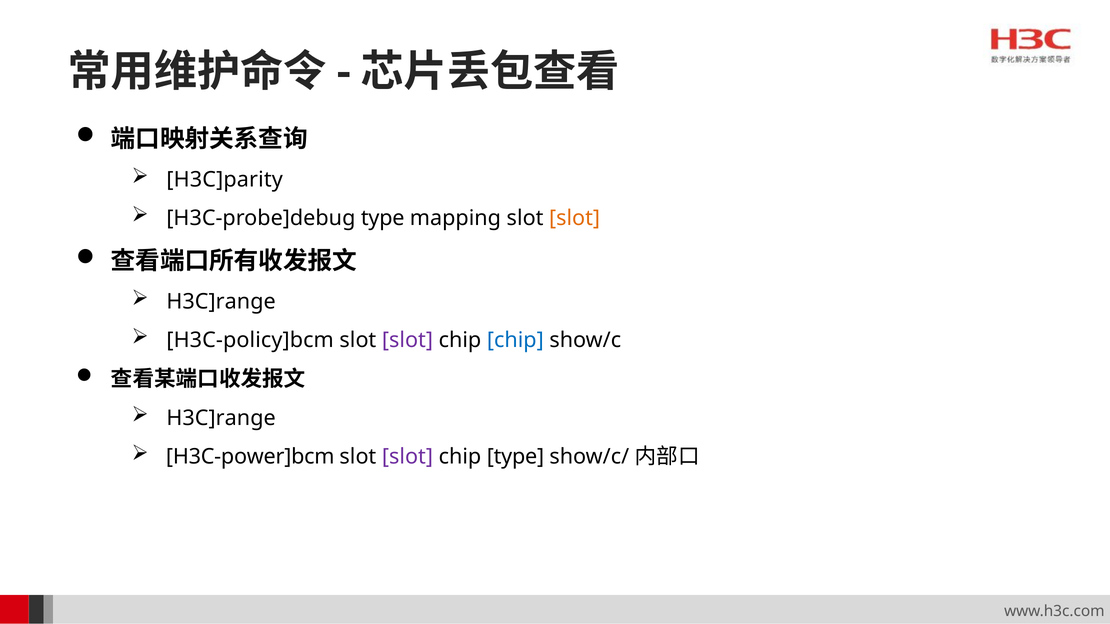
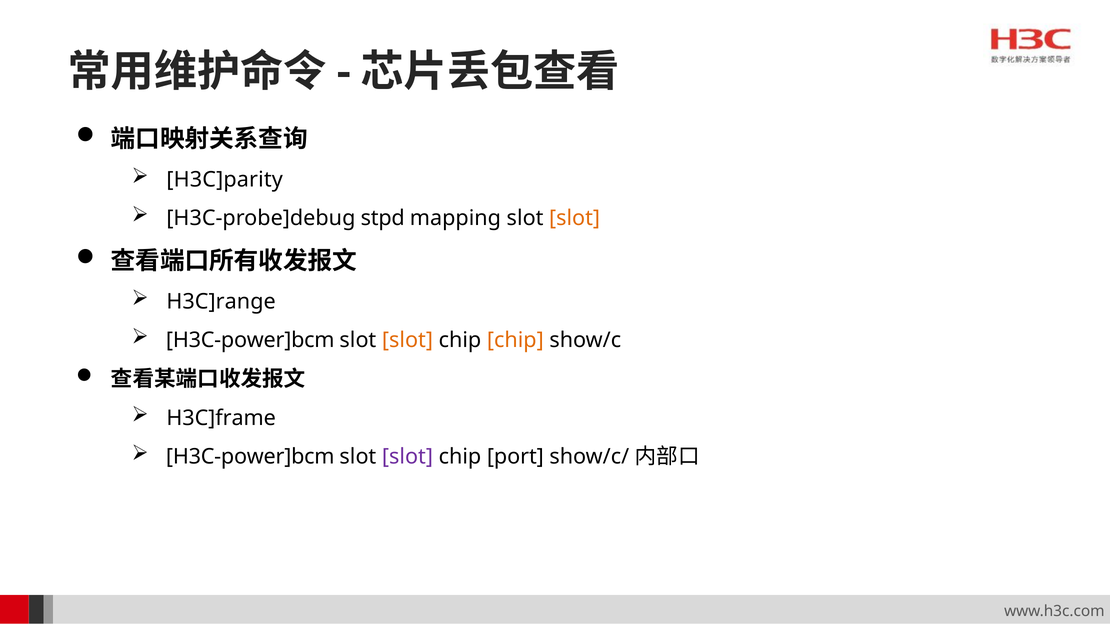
H3C-probe]debug type: type -> stpd
H3C-policy]bcm at (250, 341): H3C-policy]bcm -> H3C-power]bcm
slot at (407, 341) colour: purple -> orange
chip at (515, 341) colour: blue -> orange
H3C]range at (221, 418): H3C]range -> H3C]frame
chip type: type -> port
